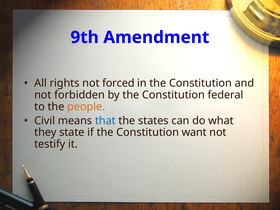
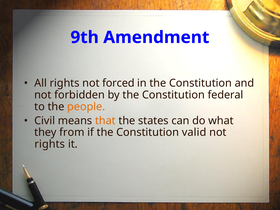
that colour: blue -> orange
state: state -> from
want: want -> valid
testify at (50, 144): testify -> rights
